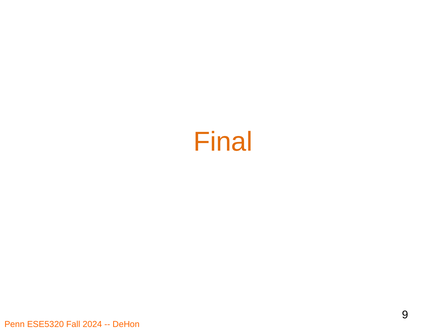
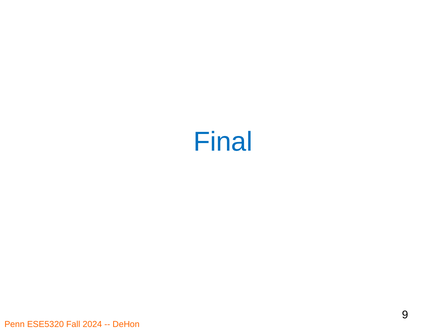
Final colour: orange -> blue
